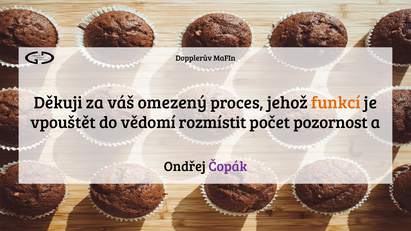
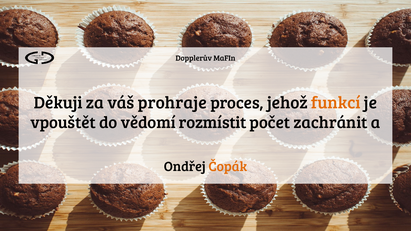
omezený: omezený -> prohraje
pozornost: pozornost -> zachránit
Čopák colour: purple -> orange
